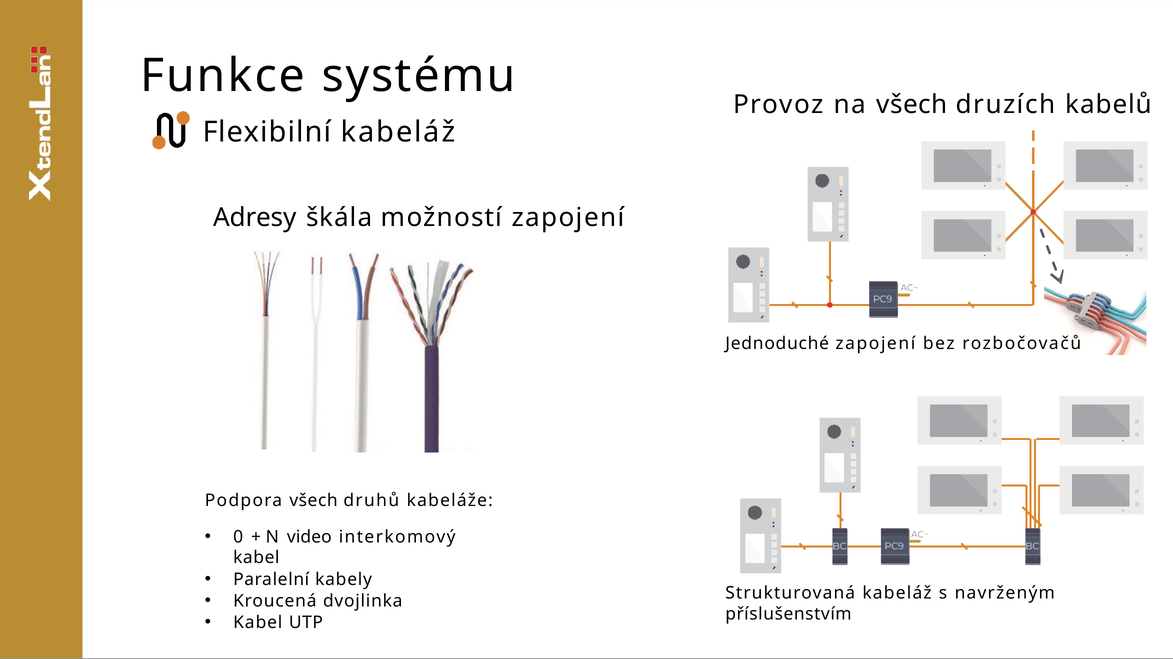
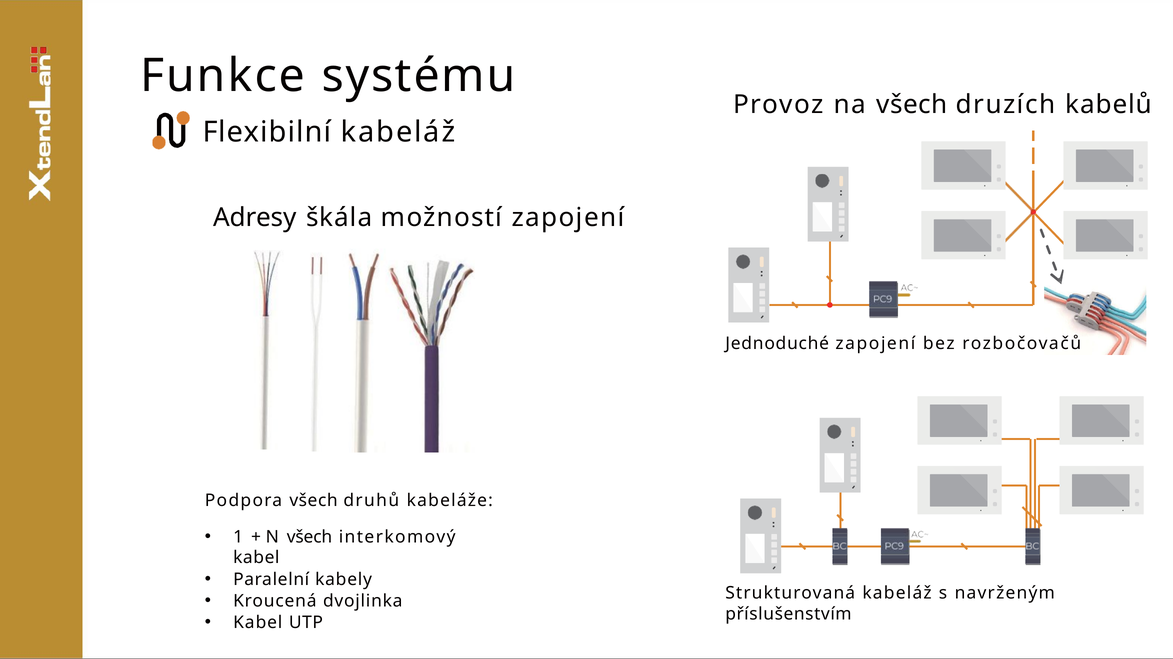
0: 0 -> 1
N video: video -> všech
